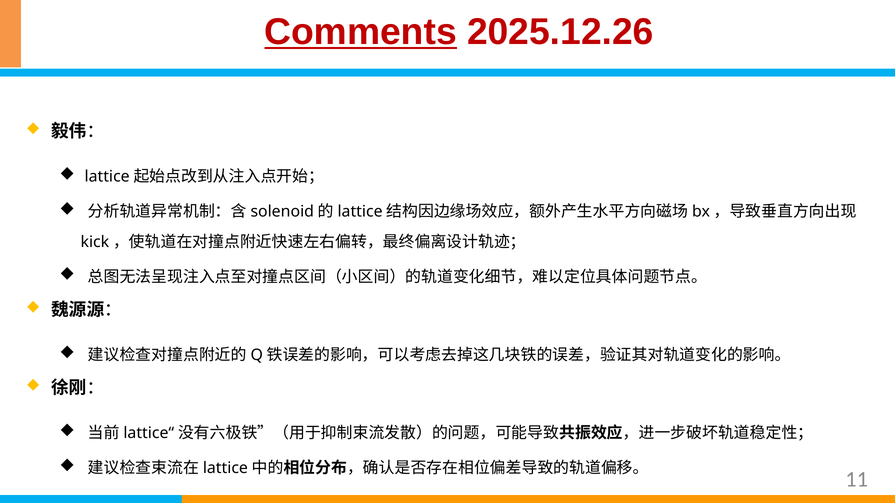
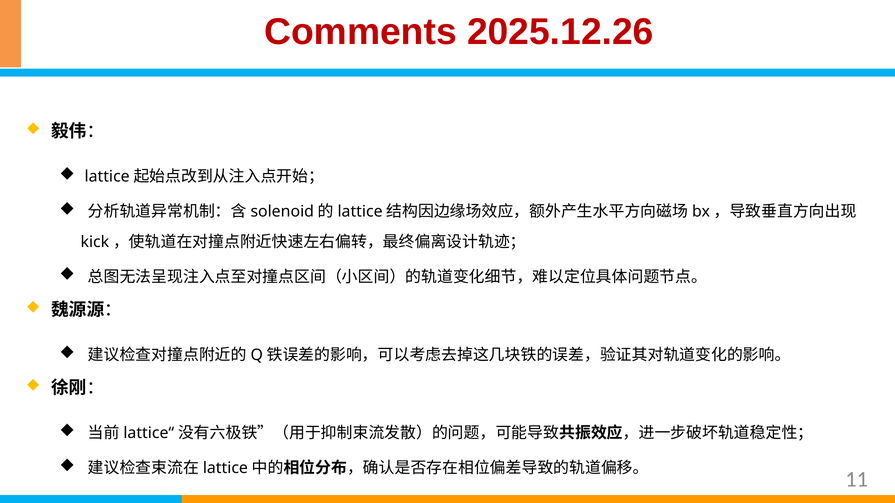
Comments underline: present -> none
